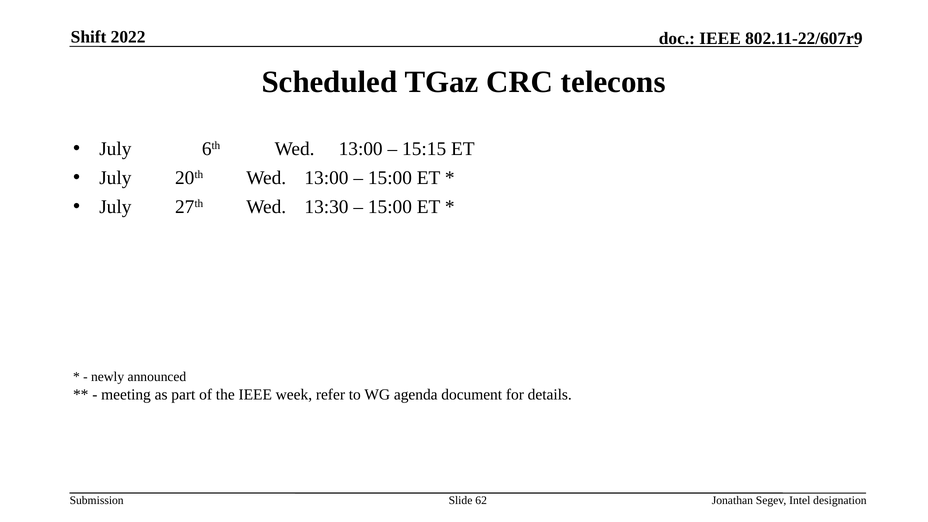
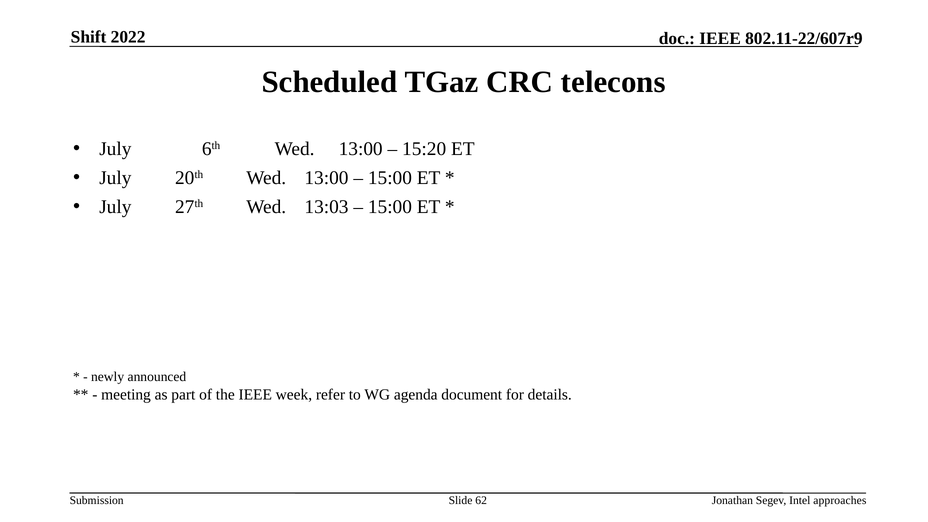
15:15: 15:15 -> 15:20
13:30: 13:30 -> 13:03
designation: designation -> approaches
